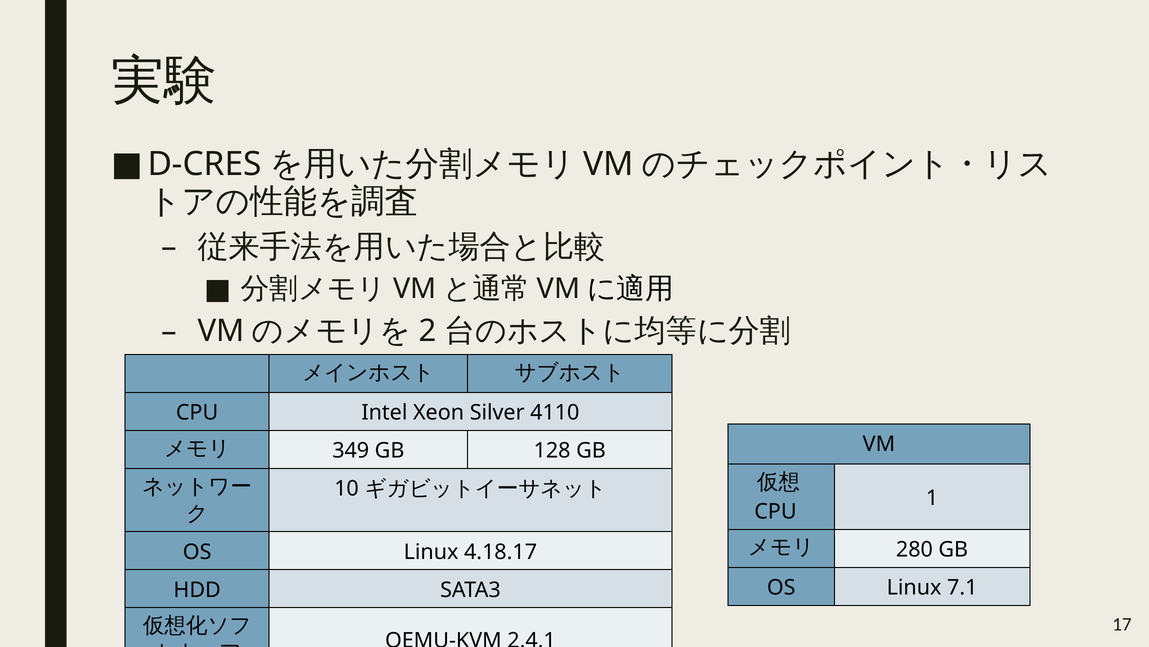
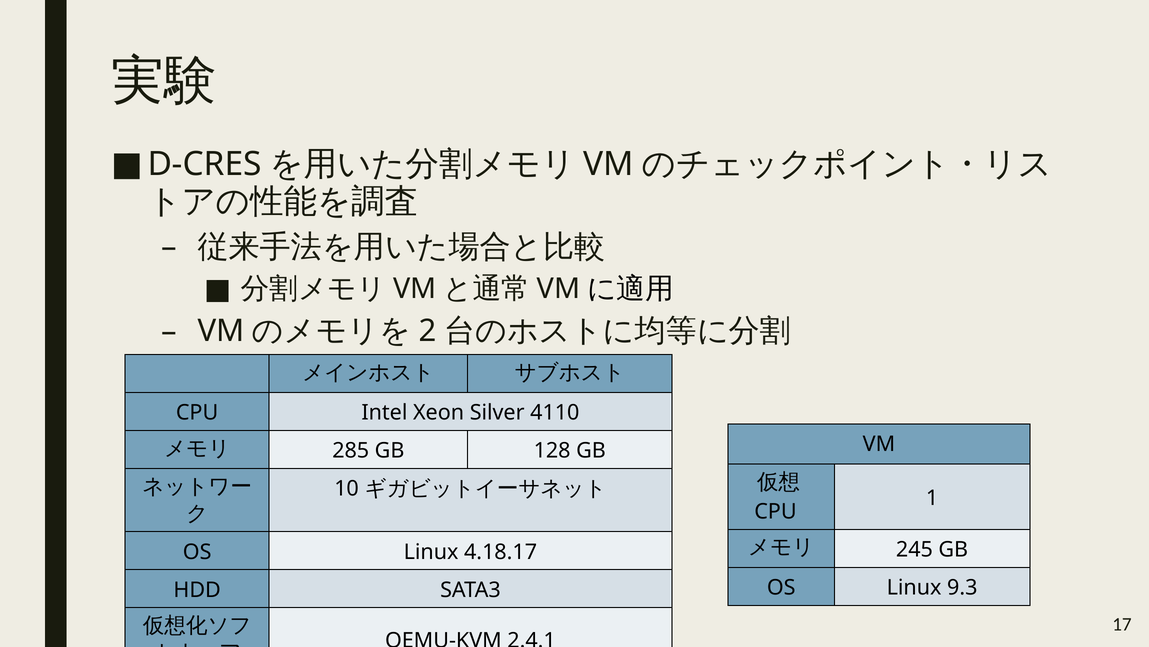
349: 349 -> 285
280: 280 -> 245
7.1: 7.1 -> 9.3
